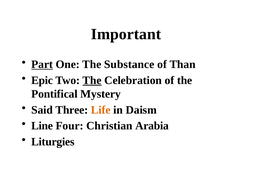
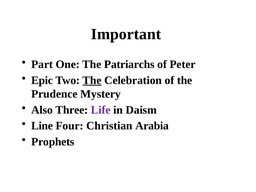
Part underline: present -> none
Substance: Substance -> Patriarchs
Than: Than -> Peter
Pontifical: Pontifical -> Prudence
Said: Said -> Also
Life colour: orange -> purple
Liturgies: Liturgies -> Prophets
